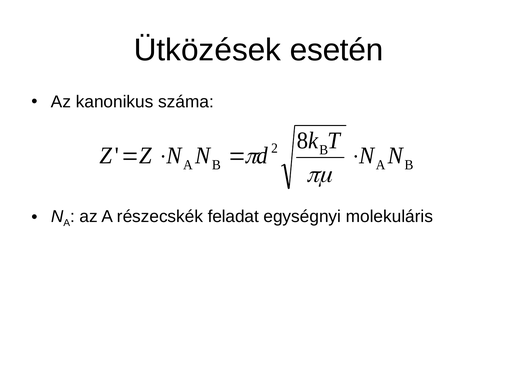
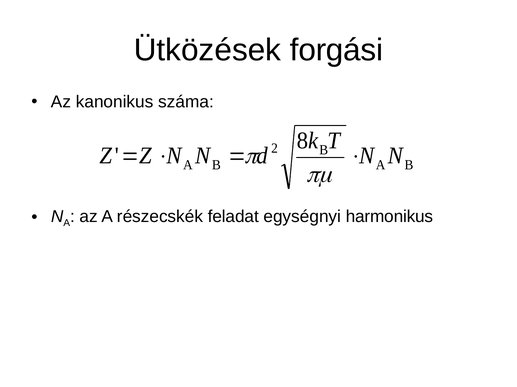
esetén: esetén -> forgási
molekuláris: molekuláris -> harmonikus
